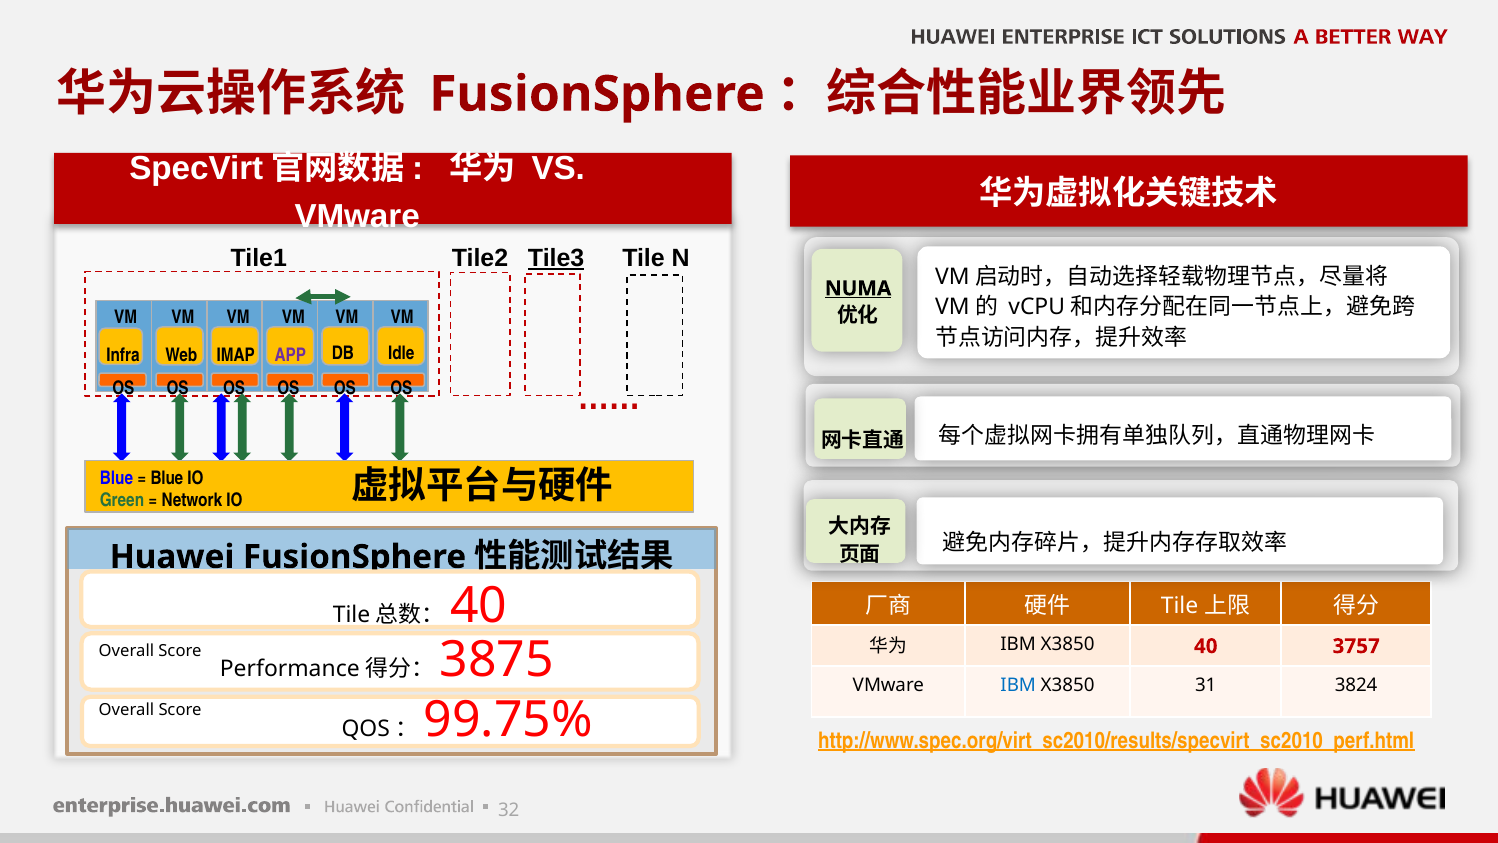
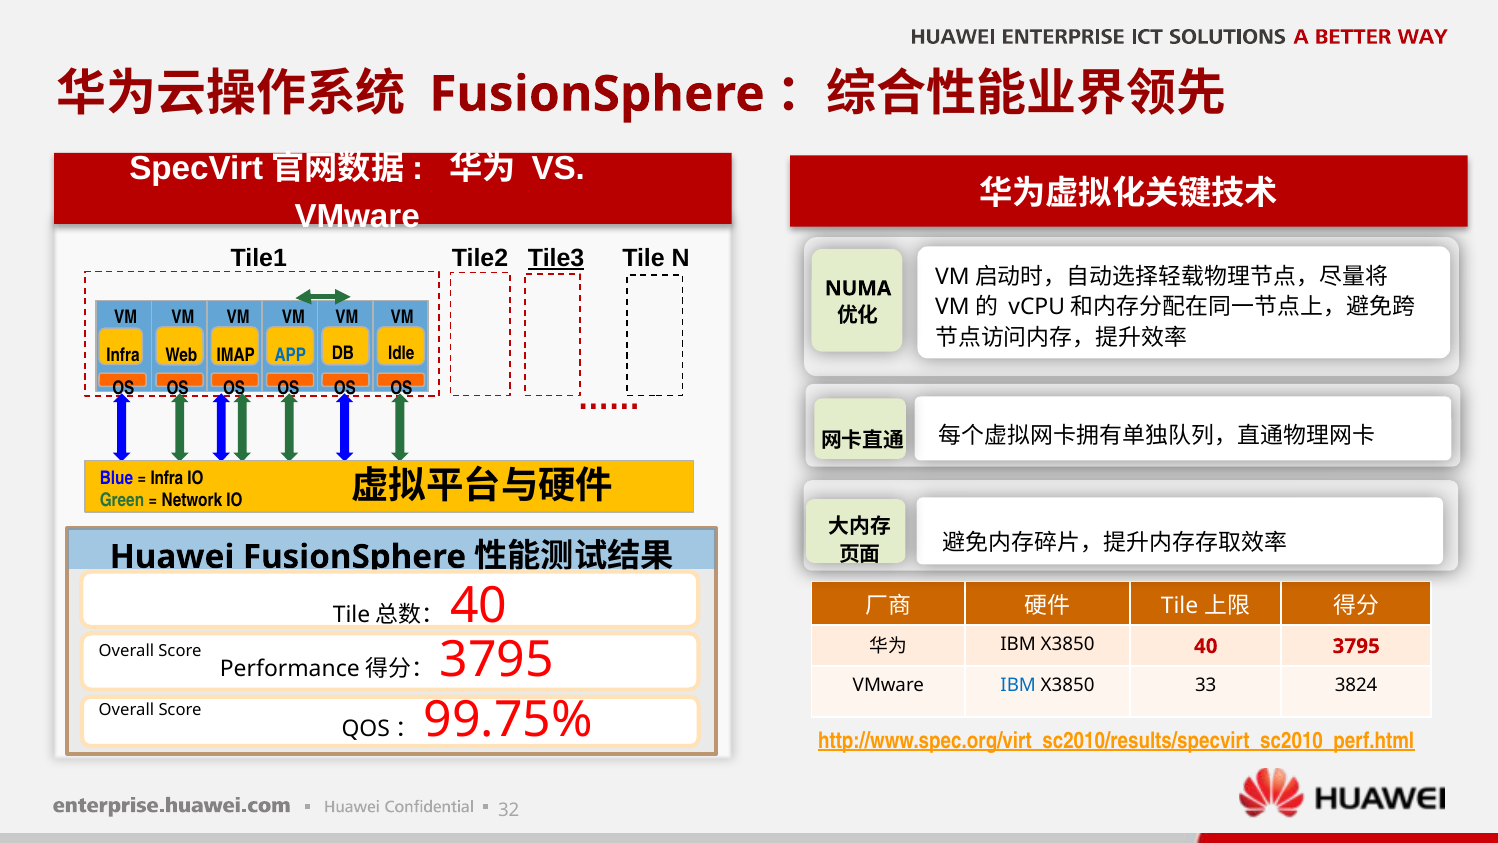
NUMA underline: present -> none
APP colour: purple -> blue
Blue at (167, 478): Blue -> Infra
40 3757: 3757 -> 3795
3875 at (497, 660): 3875 -> 3795
31: 31 -> 33
